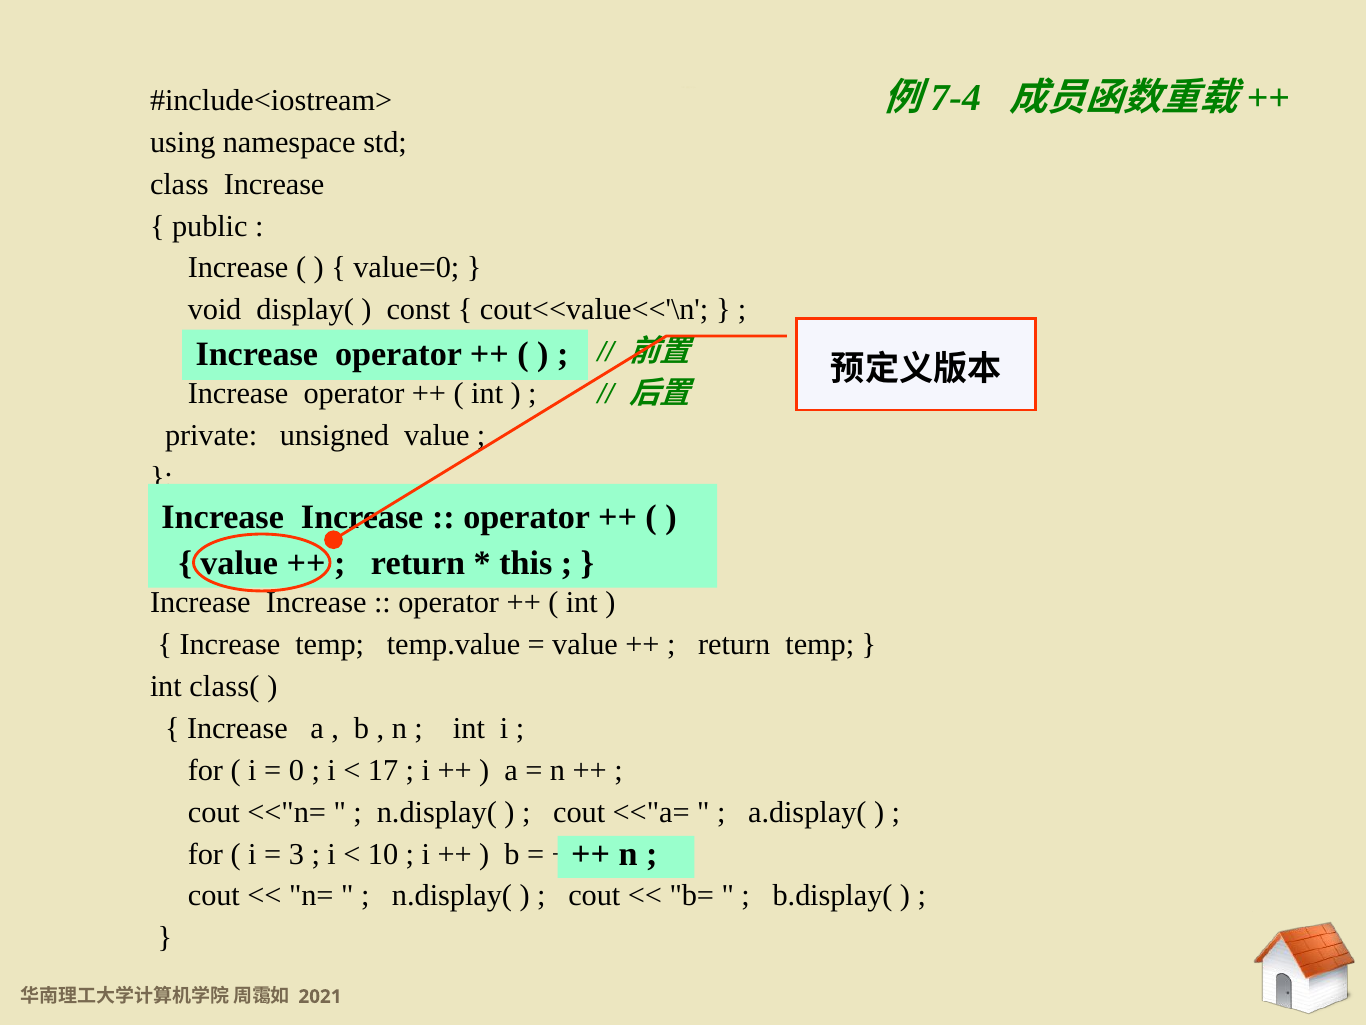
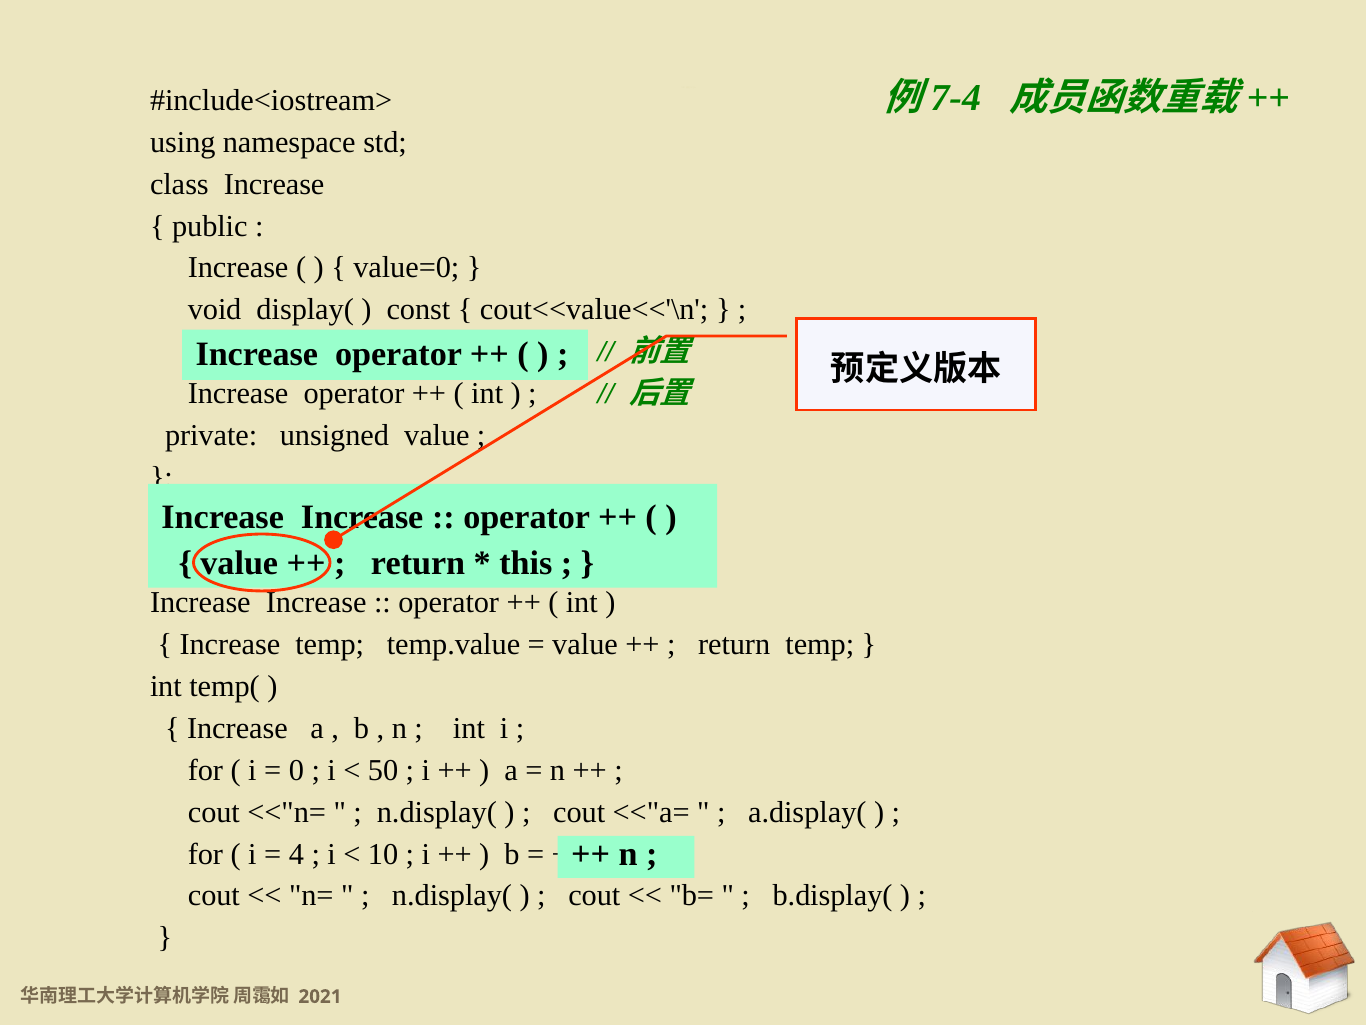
class(: class( -> temp(
17: 17 -> 50
3: 3 -> 4
